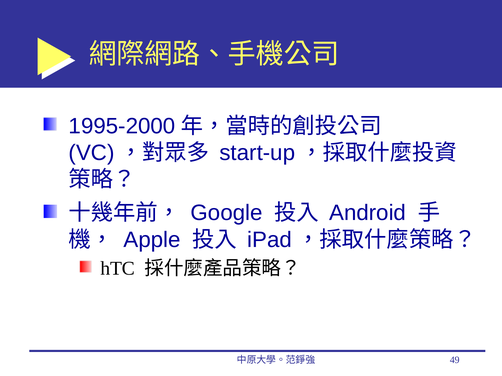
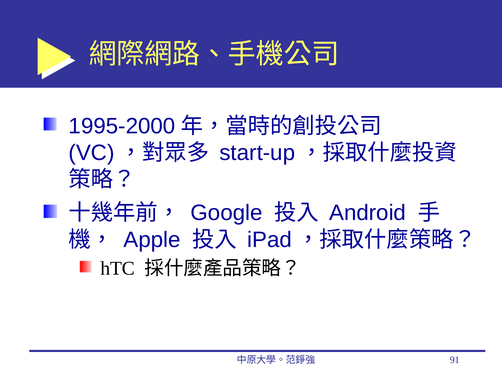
49: 49 -> 91
